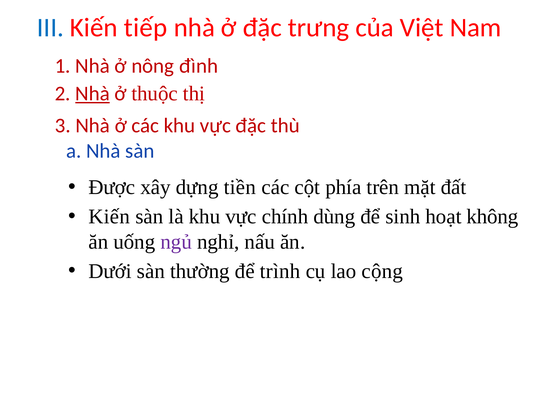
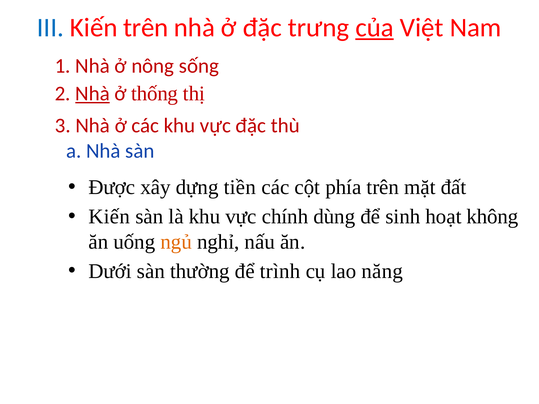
Kiến tiếp: tiếp -> trên
của underline: none -> present
đình: đình -> sống
thuộc: thuộc -> thống
ngủ colour: purple -> orange
cộng: cộng -> năng
